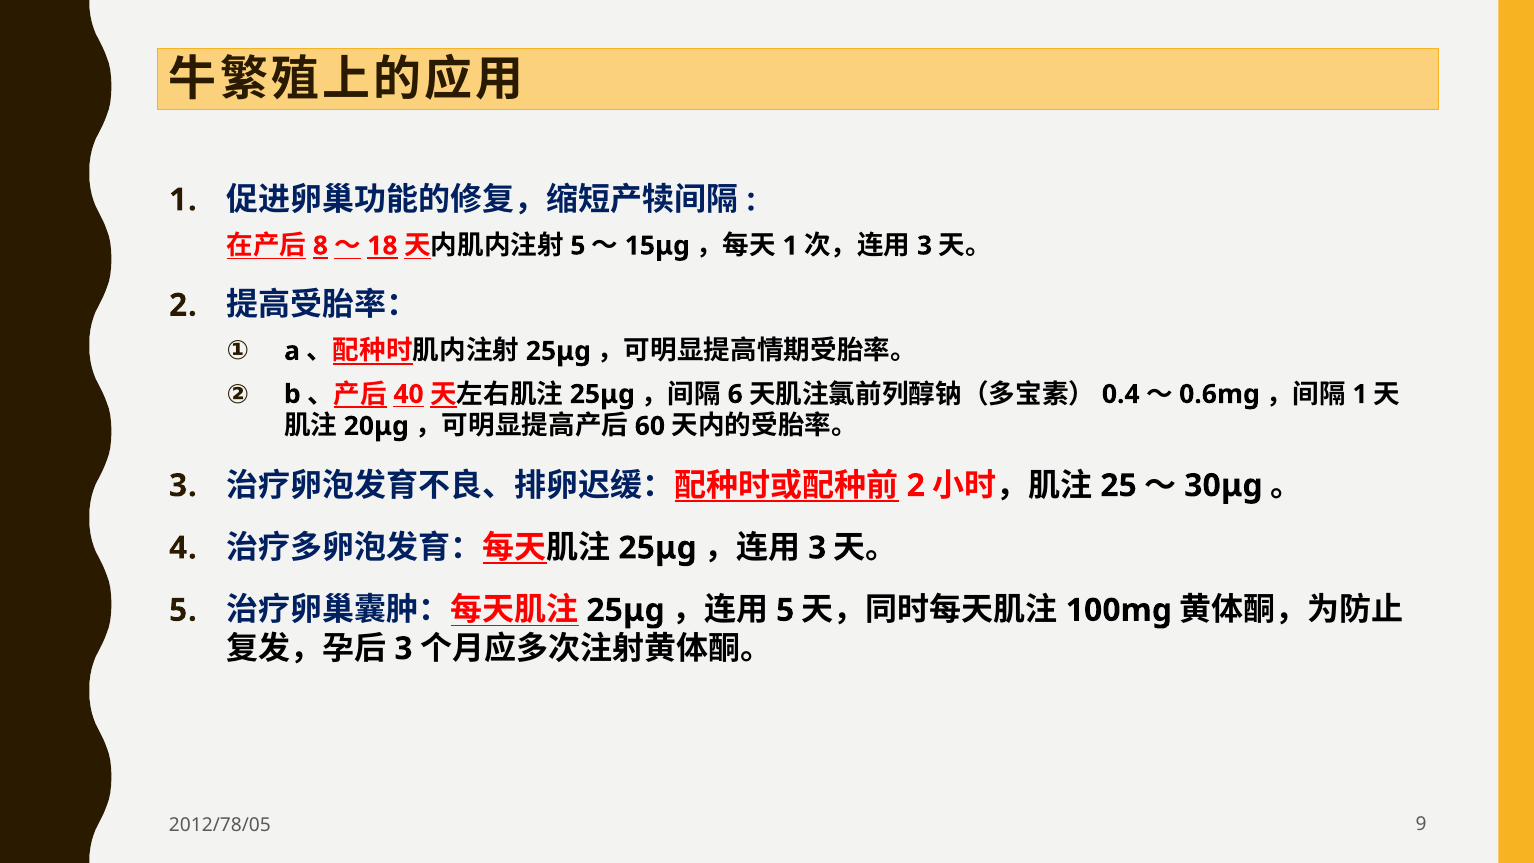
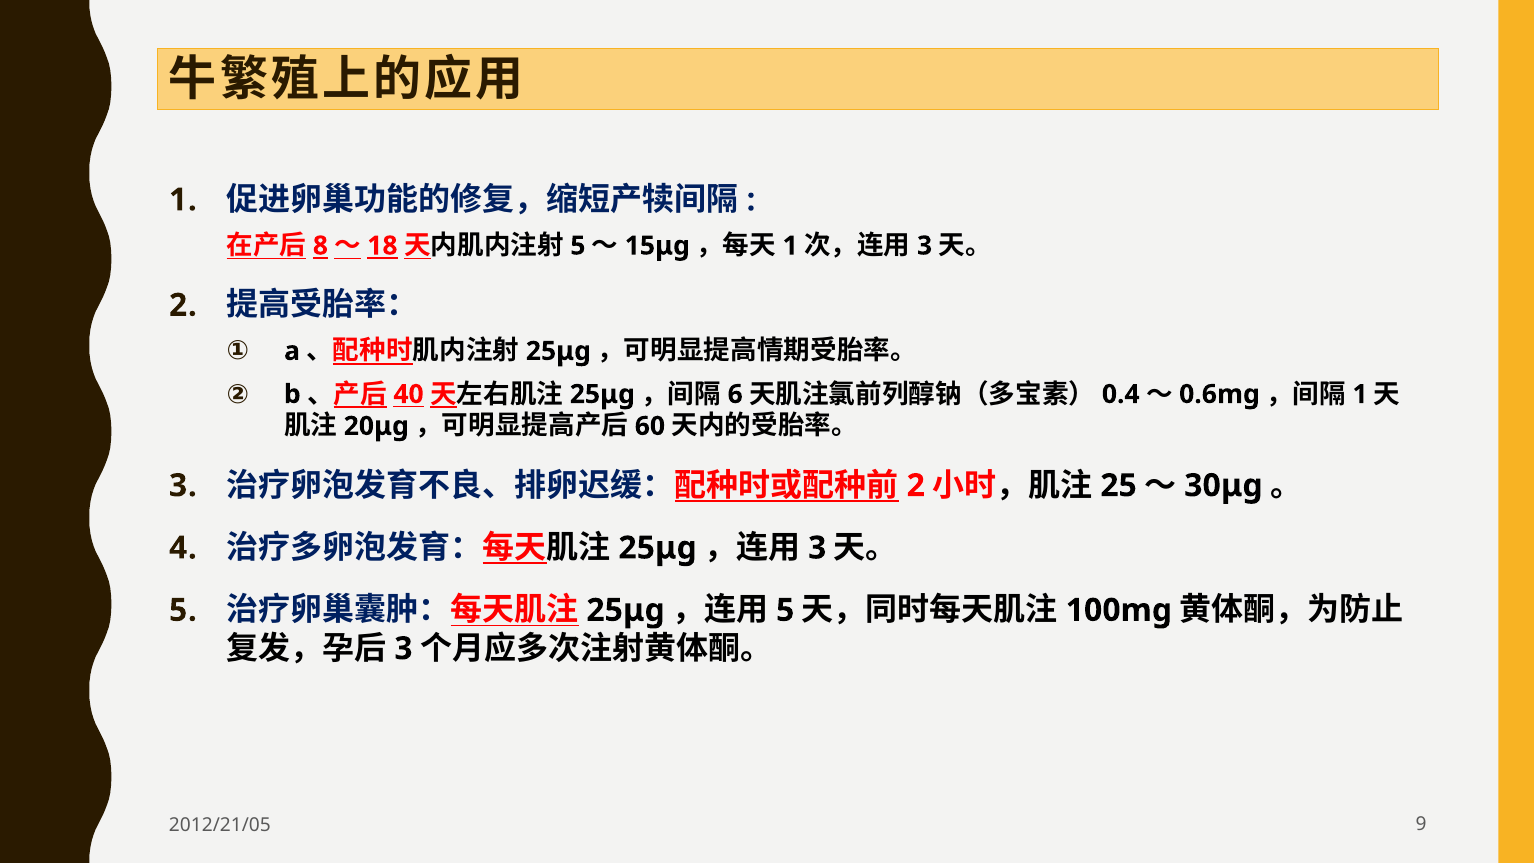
2012/78/05: 2012/78/05 -> 2012/21/05
